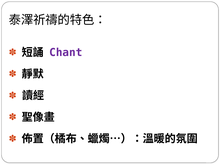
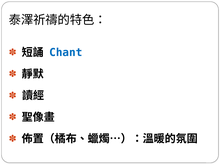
Chant colour: purple -> blue
